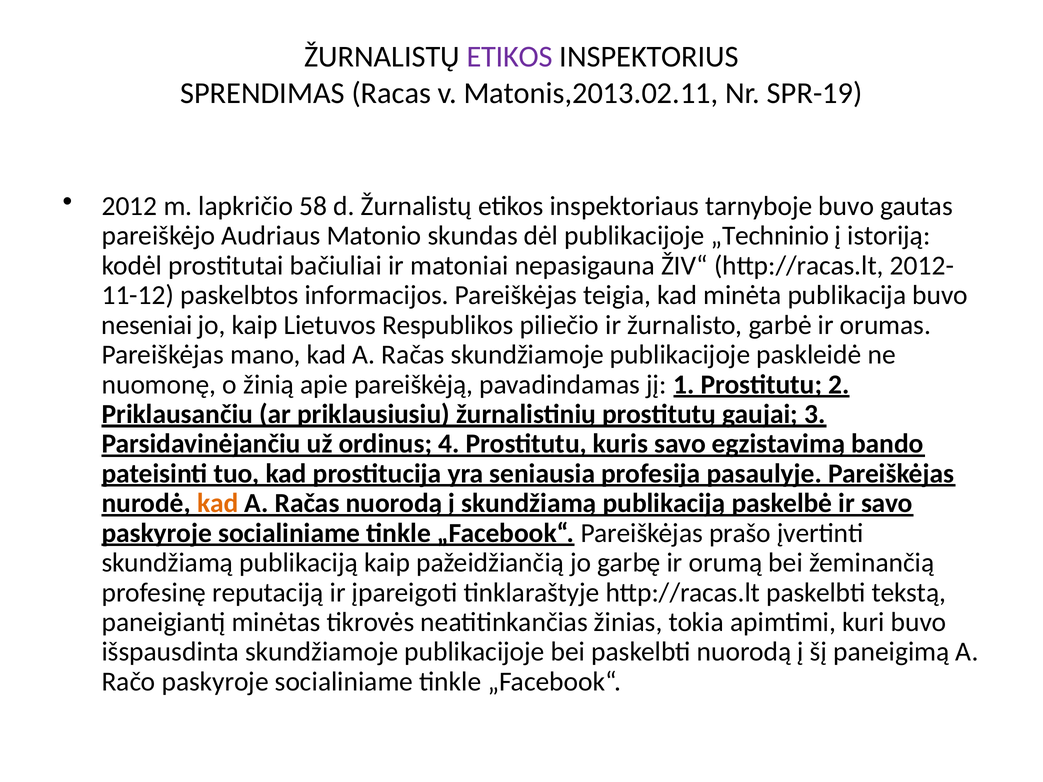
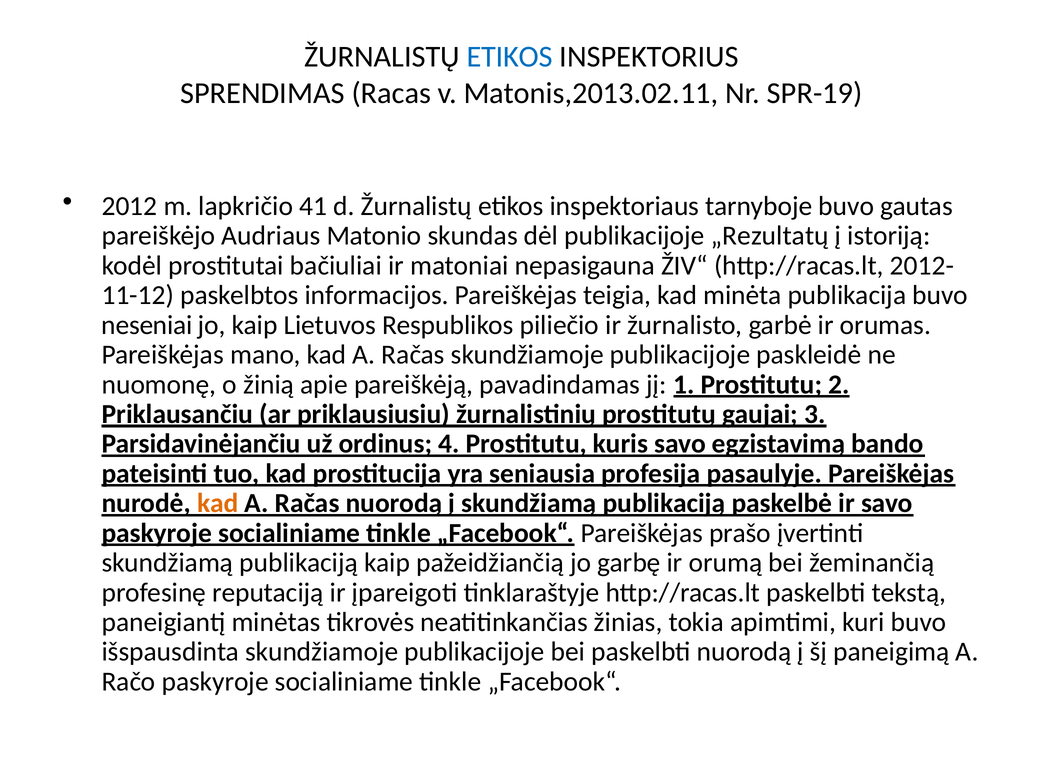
ETIKOS at (510, 57) colour: purple -> blue
58: 58 -> 41
„Techninio: „Techninio -> „Rezultatų
